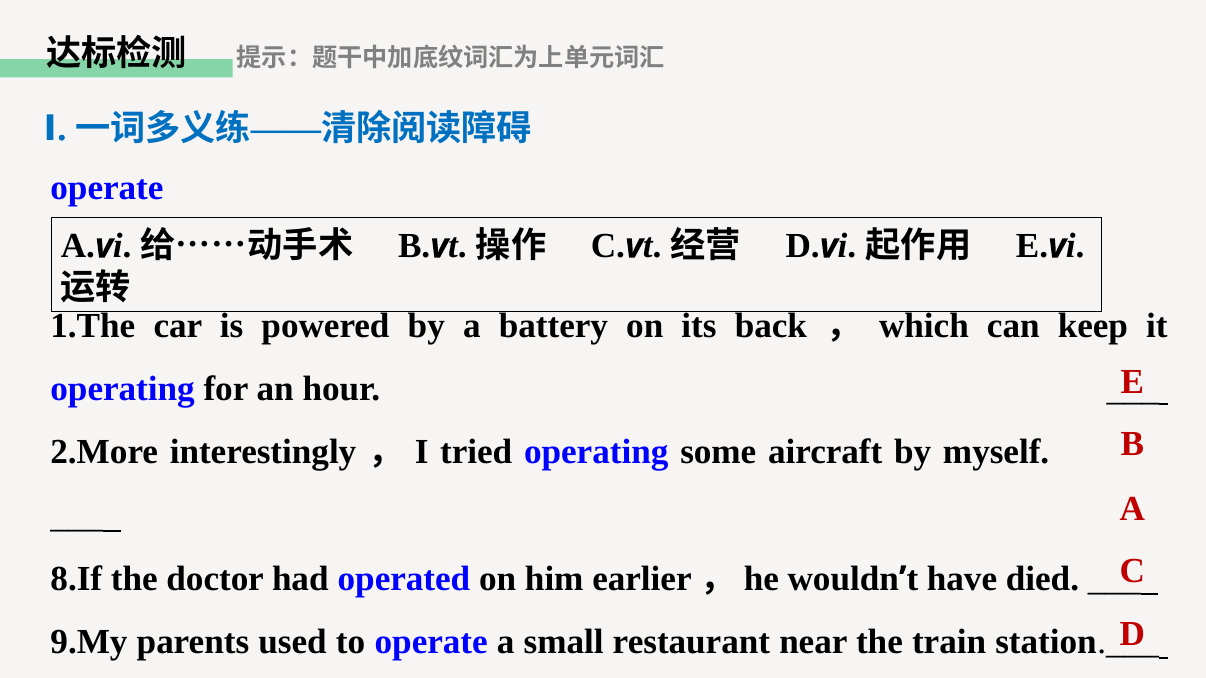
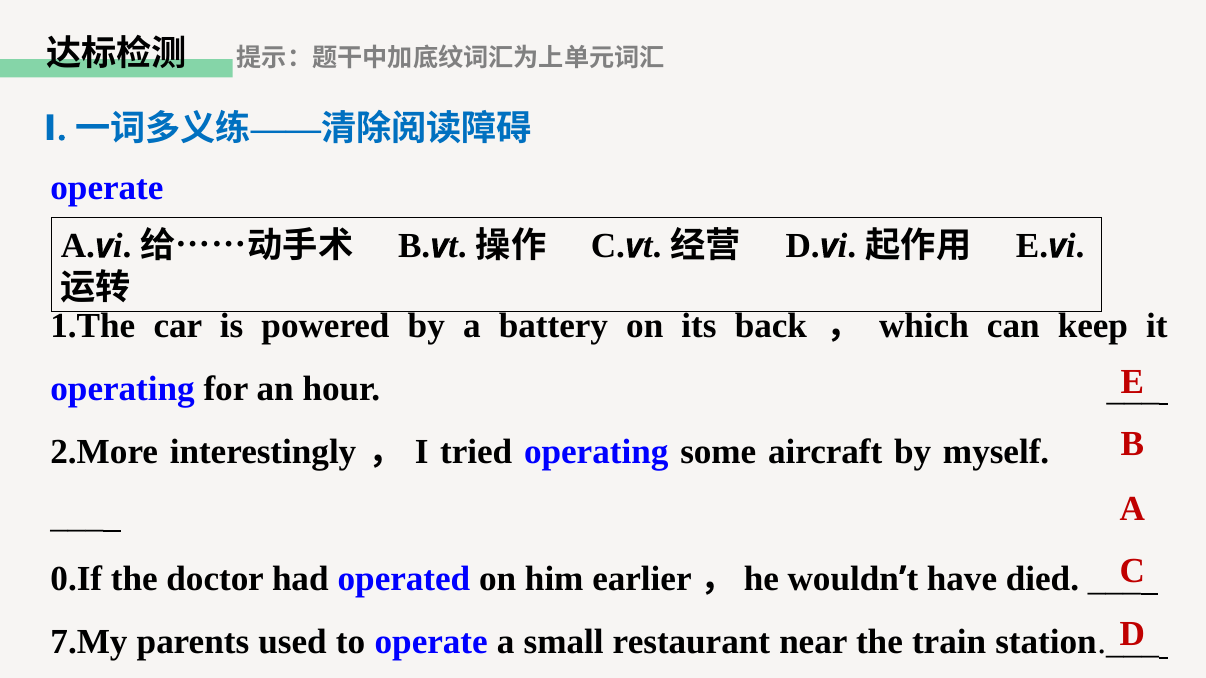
8.If: 8.If -> 0.If
9.My: 9.My -> 7.My
